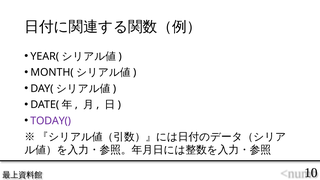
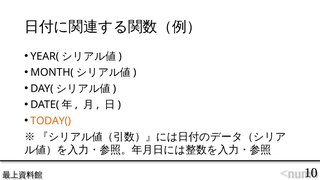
TODAY( colour: purple -> orange
